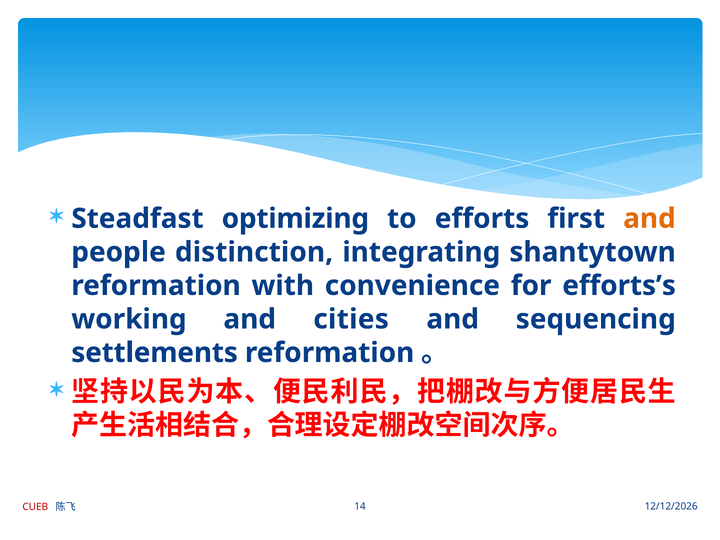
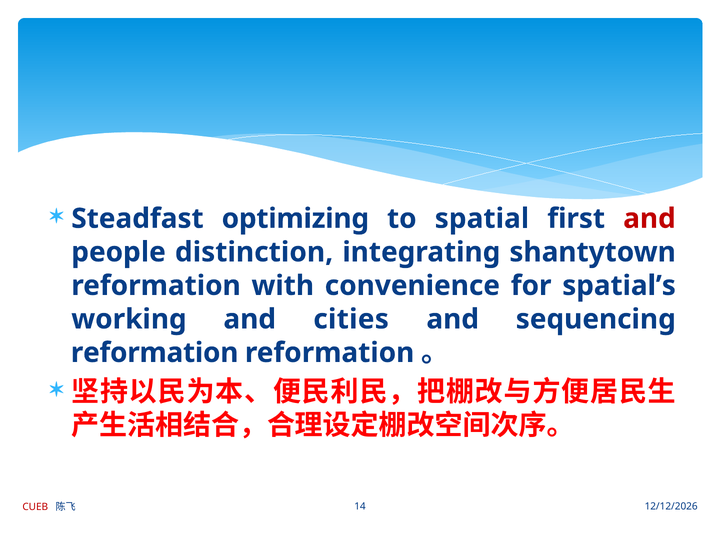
efforts: efforts -> spatial
and at (649, 219) colour: orange -> red
efforts’s: efforts’s -> spatial’s
settlements at (155, 353): settlements -> reformation
